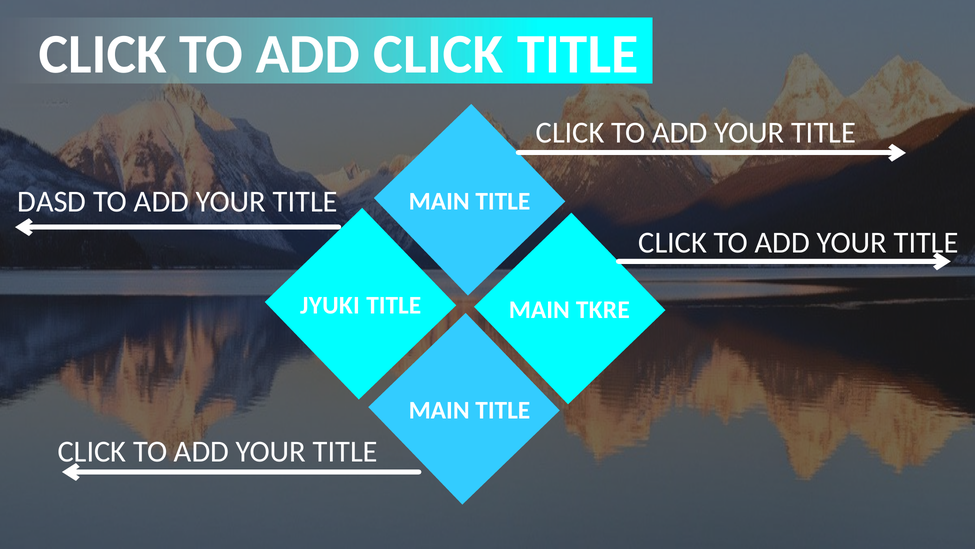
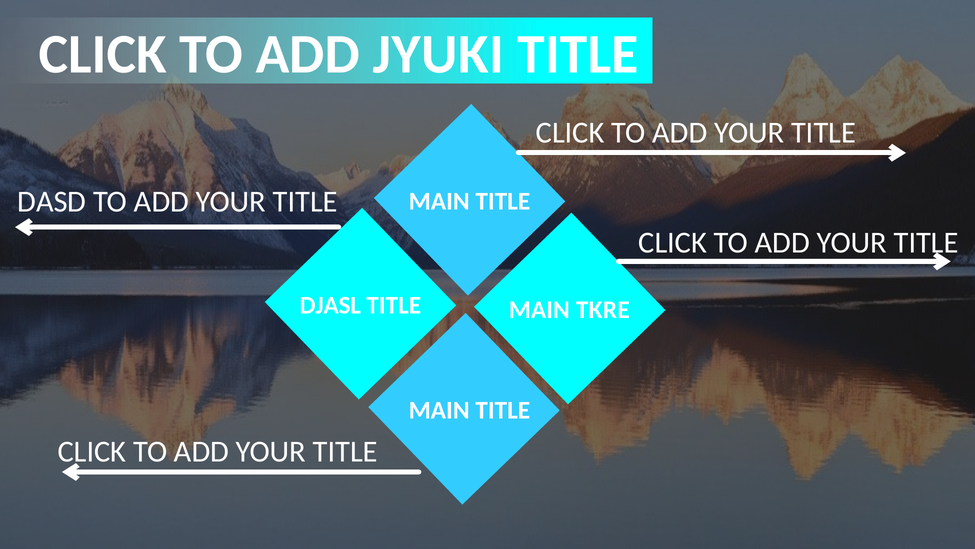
ADD CLICK: CLICK -> JYUKI
JYUKI: JYUKI -> DJASL
